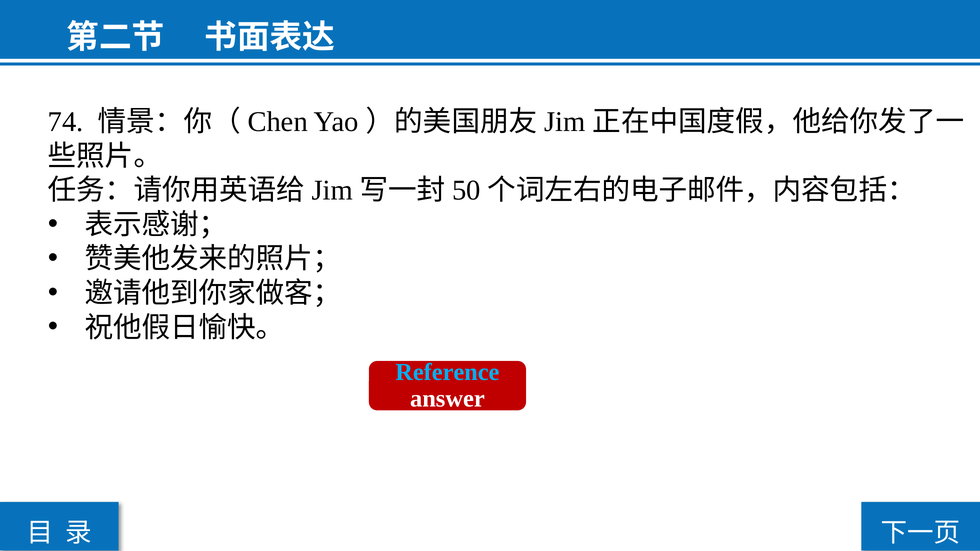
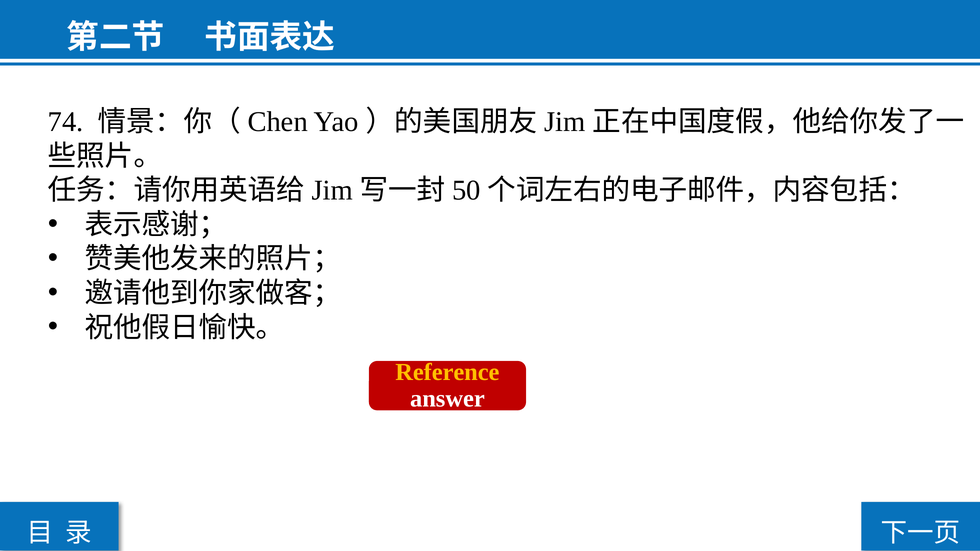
Reference colour: light blue -> yellow
